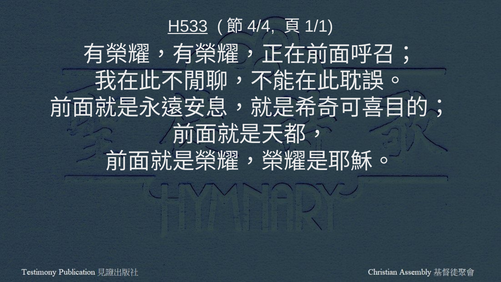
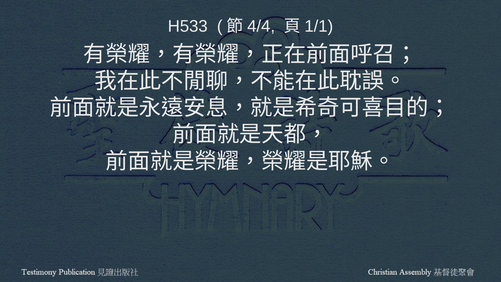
H533 underline: present -> none
